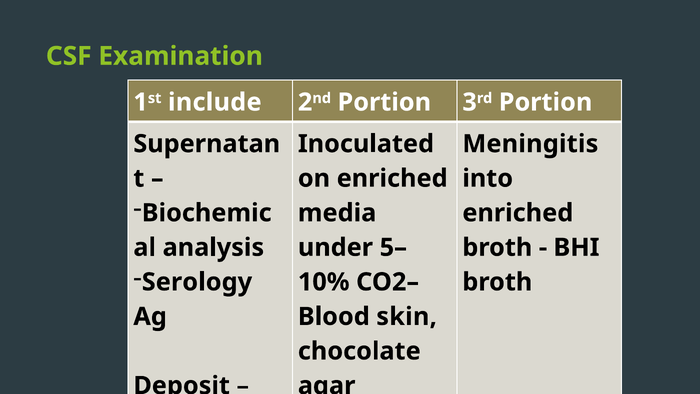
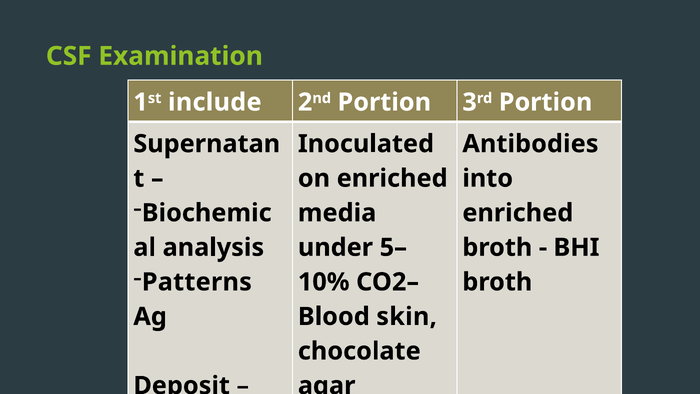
Meningitis: Meningitis -> Antibodies
Serology: Serology -> Patterns
